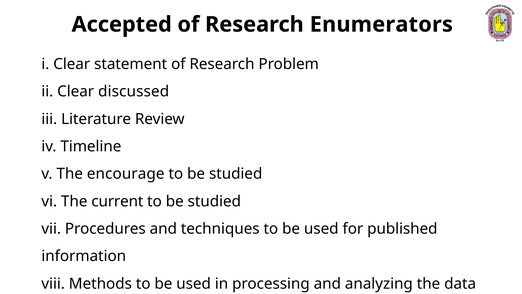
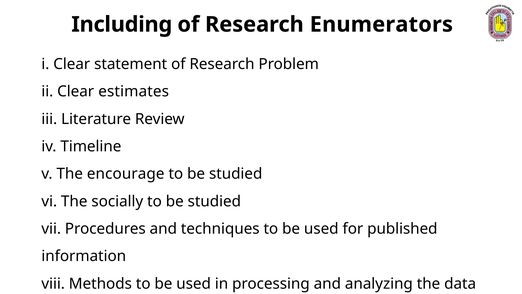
Accepted: Accepted -> Including
discussed: discussed -> estimates
current: current -> socially
